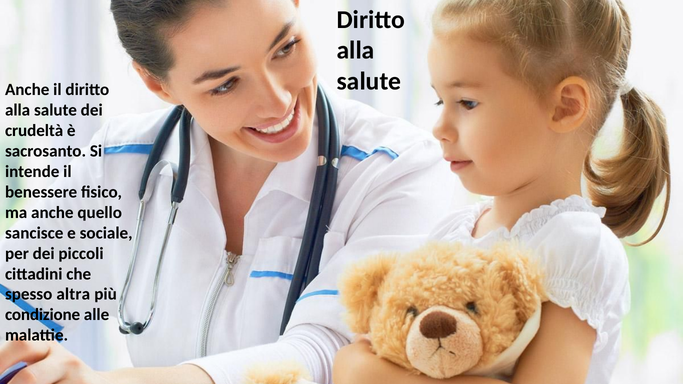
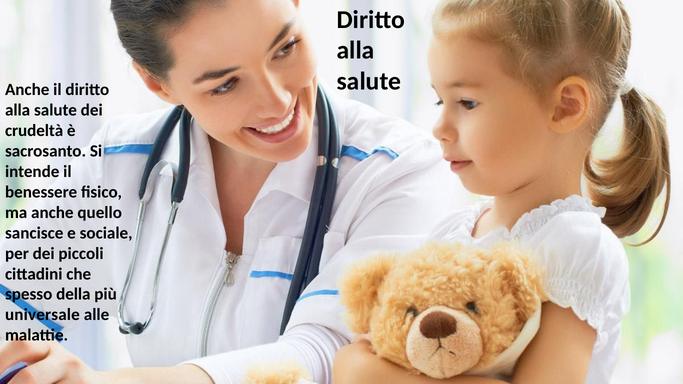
altra: altra -> della
condizione: condizione -> universale
